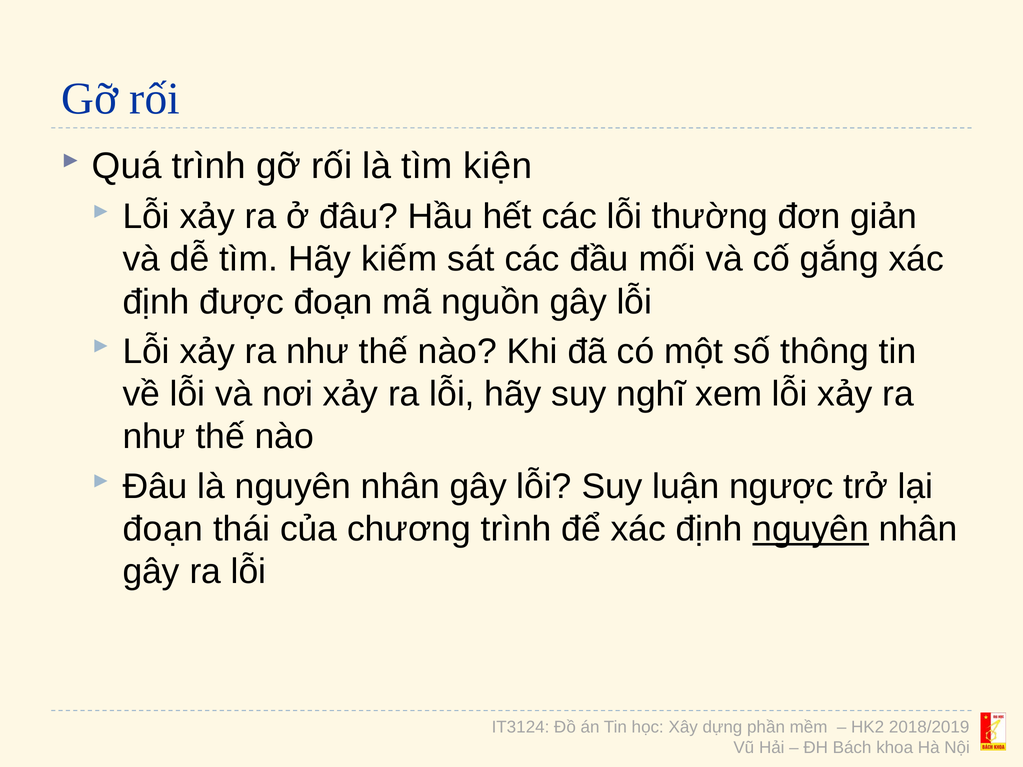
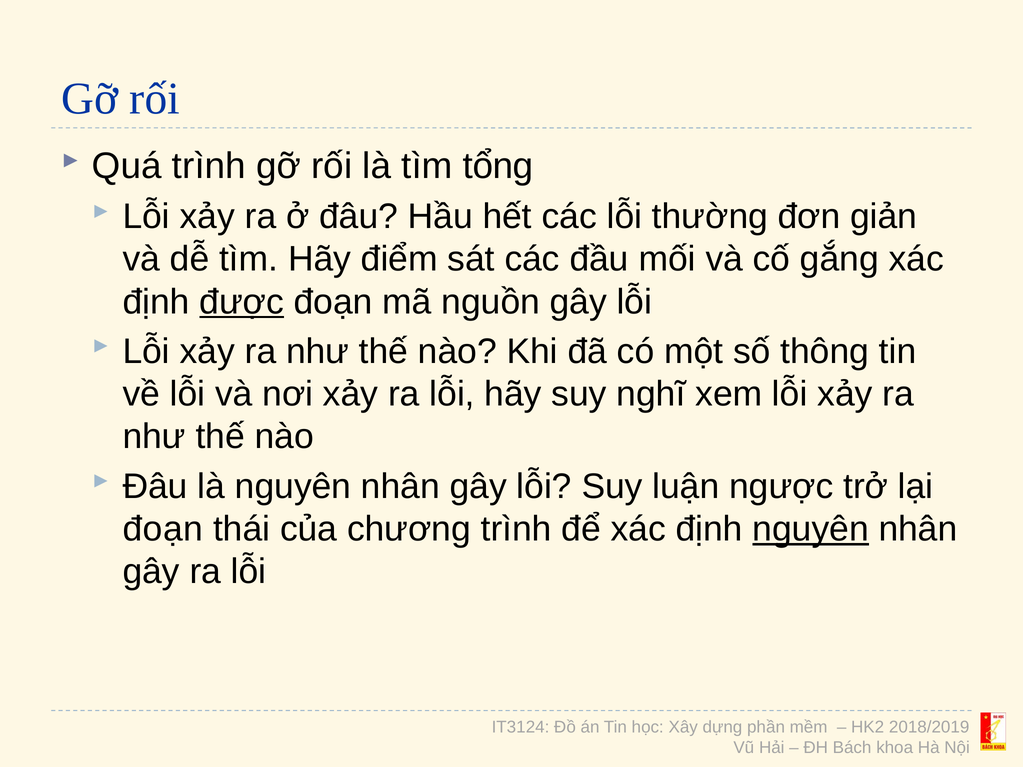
kiện: kiện -> tổng
kiếm: kiếm -> điểm
được underline: none -> present
